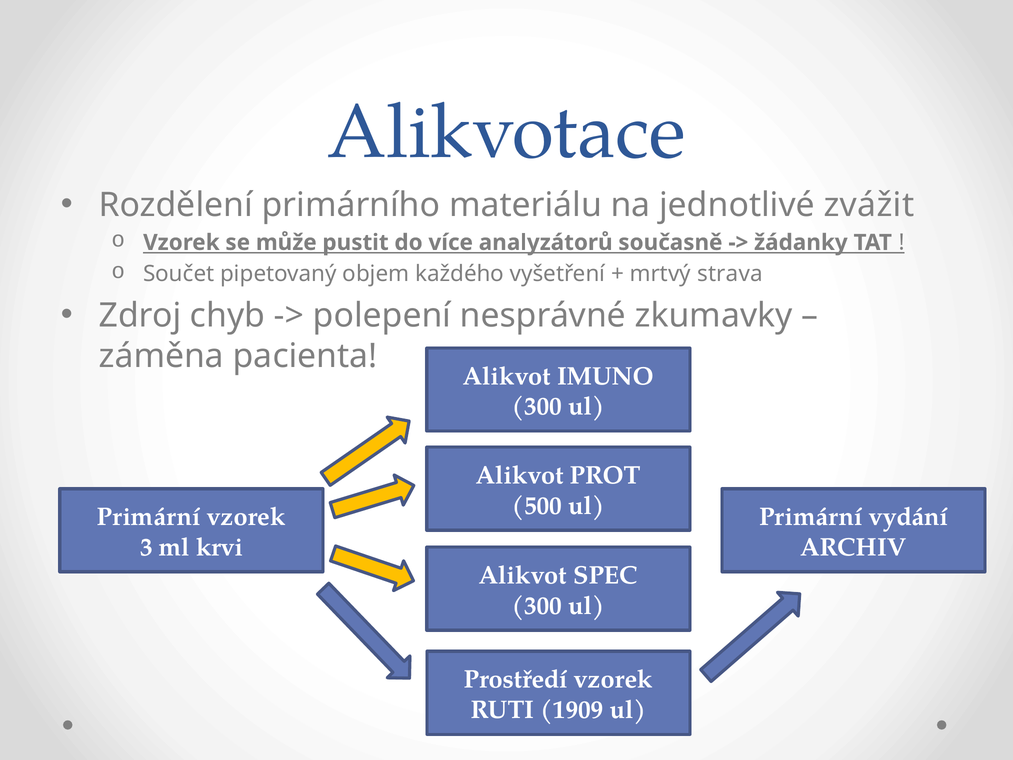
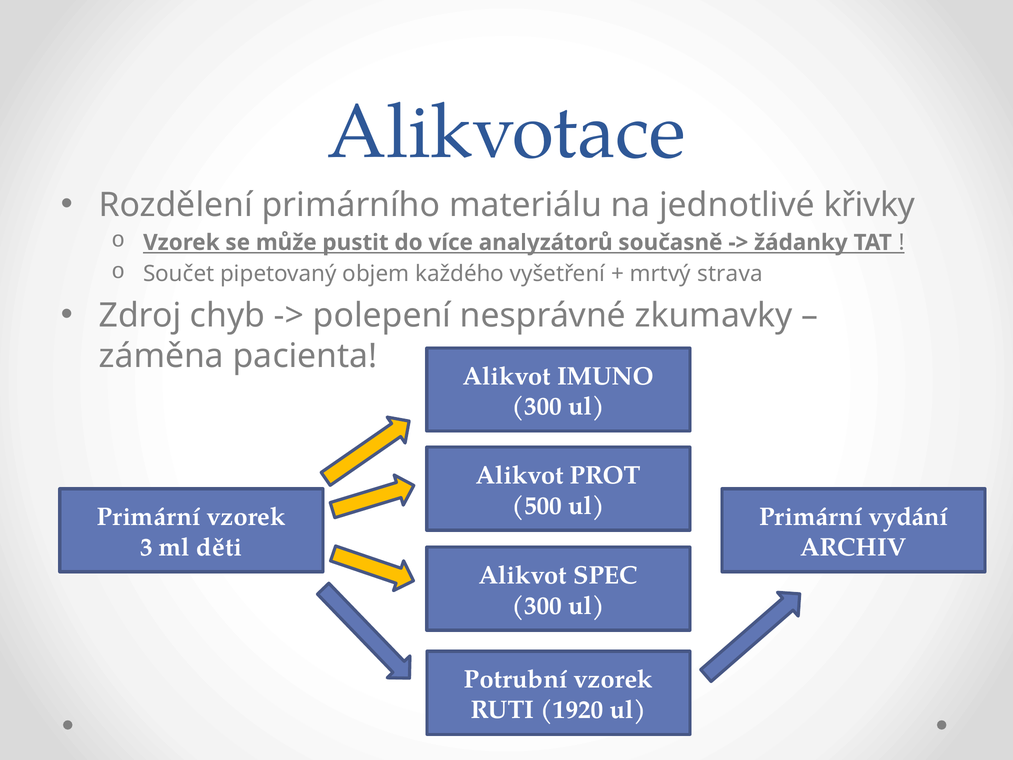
zvážit: zvážit -> křivky
krvi: krvi -> děti
Prostředí: Prostředí -> Potrubní
1909: 1909 -> 1920
